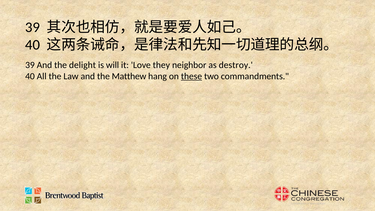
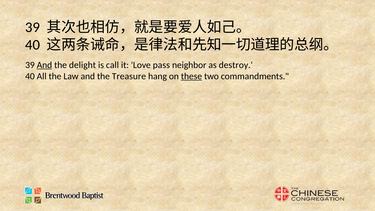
And at (44, 65) underline: none -> present
will: will -> call
they: they -> pass
Matthew: Matthew -> Treasure
